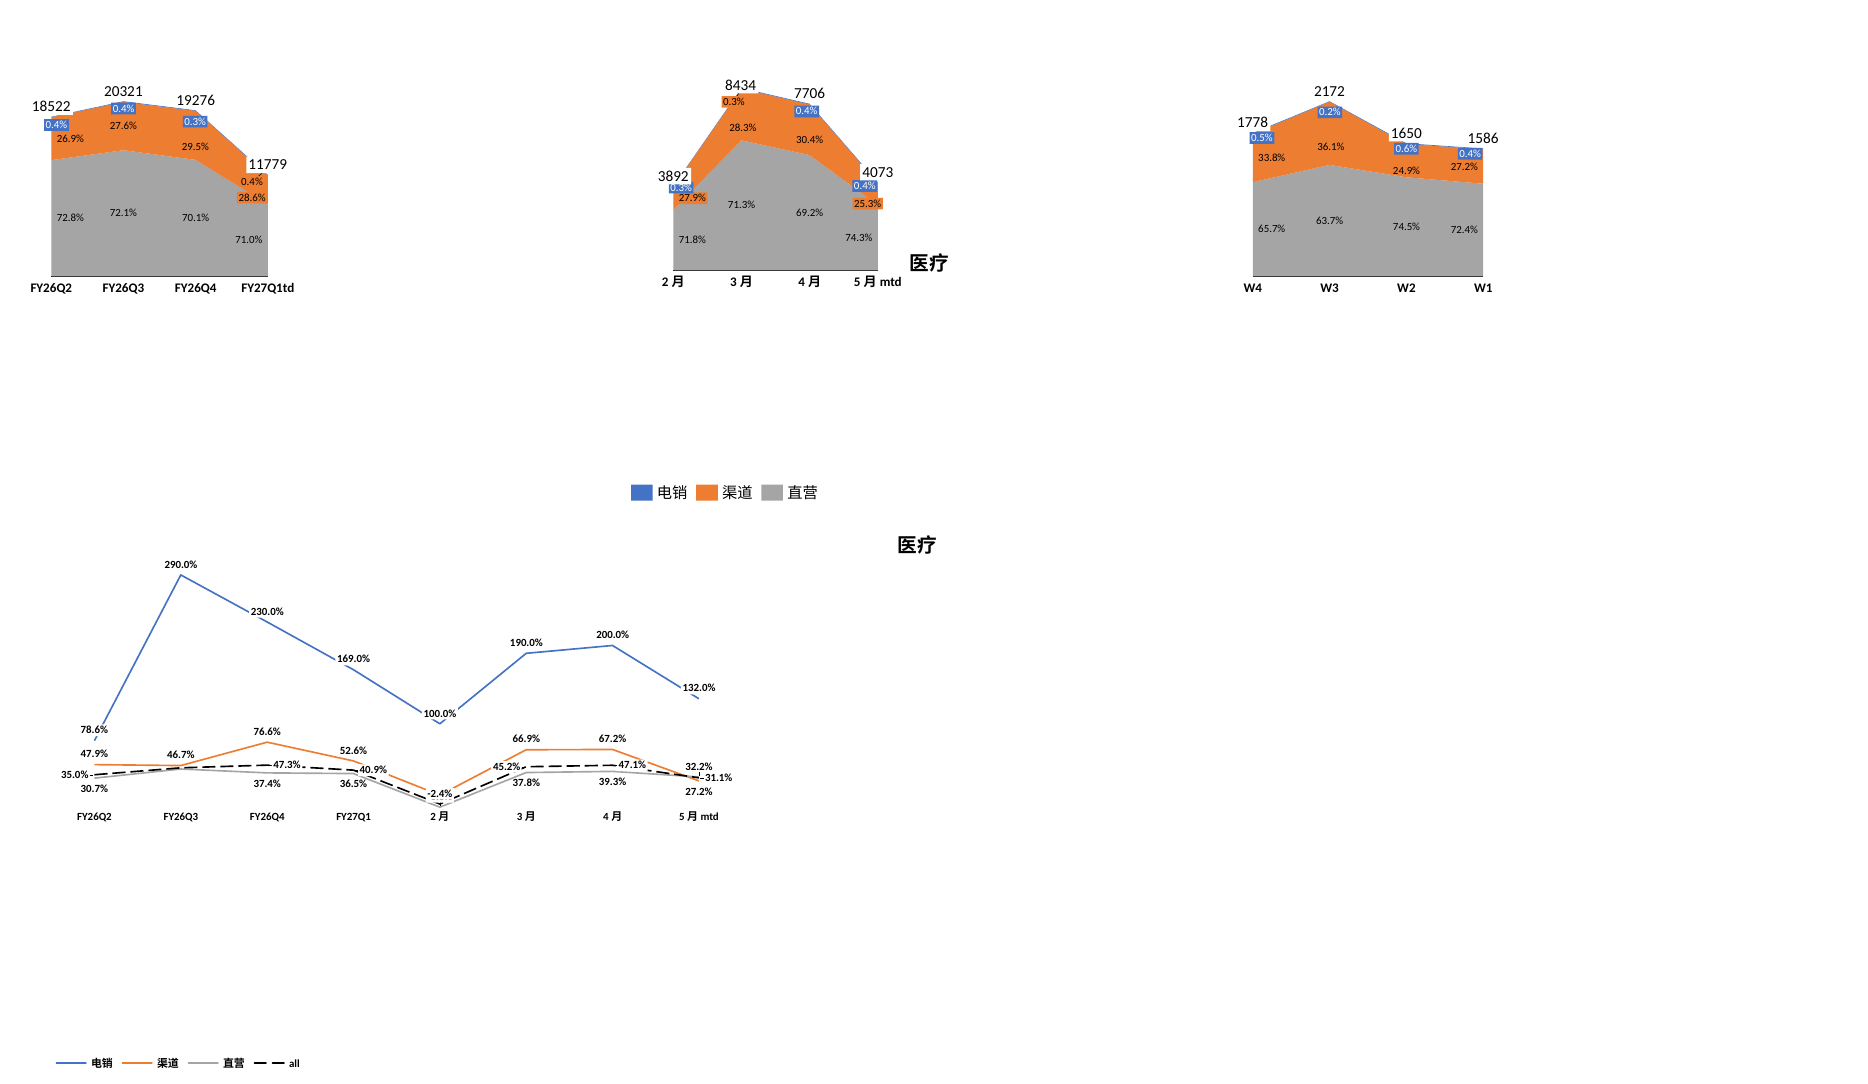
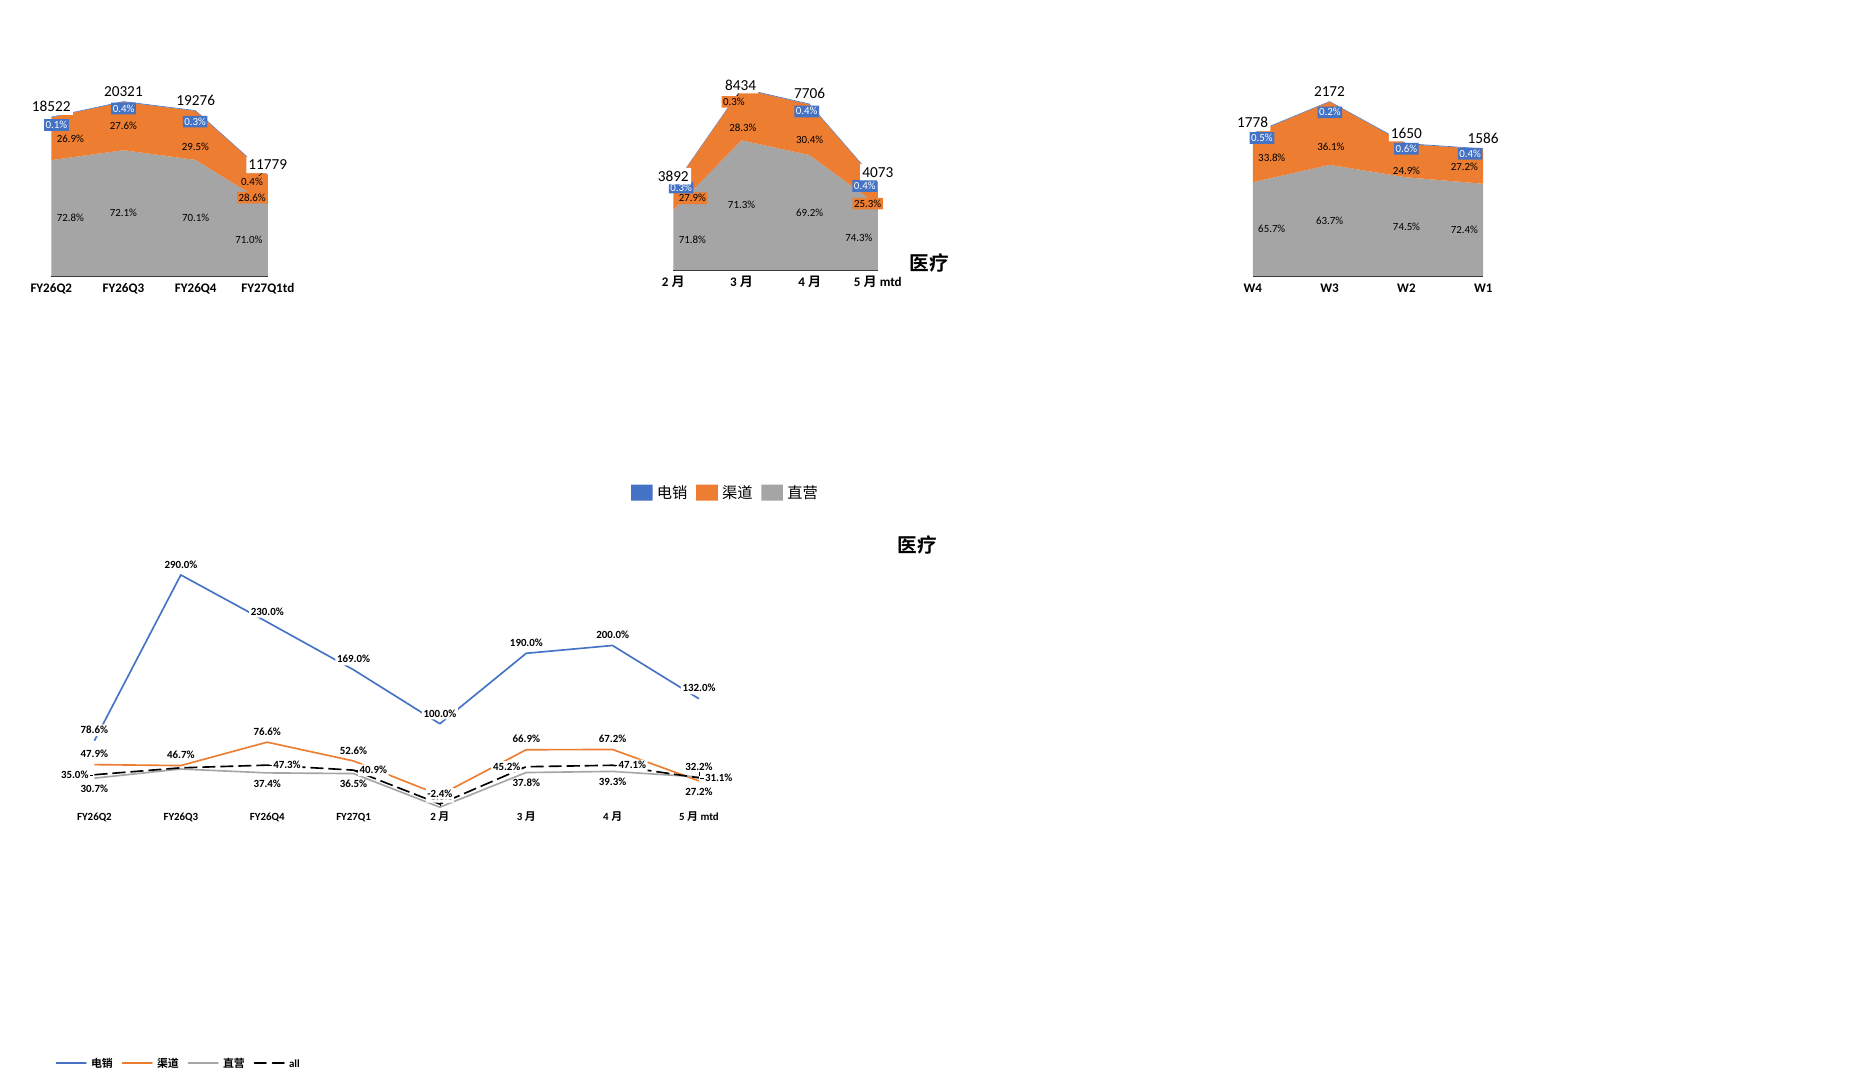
0.4% at (56, 125): 0.4% -> 0.1%
